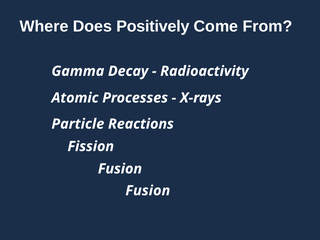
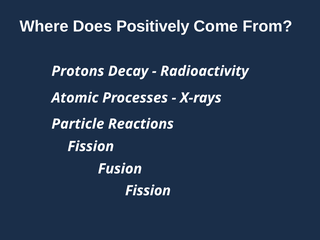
Gamma: Gamma -> Protons
Fusion at (148, 191): Fusion -> Fission
